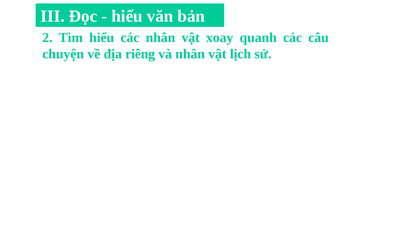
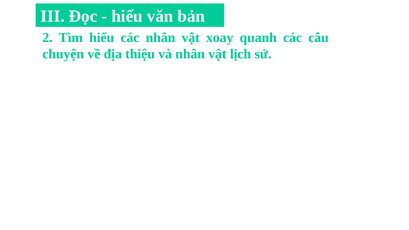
riêng: riêng -> thiệu
